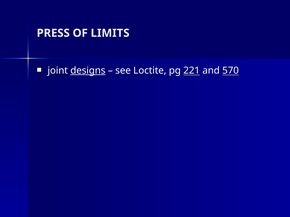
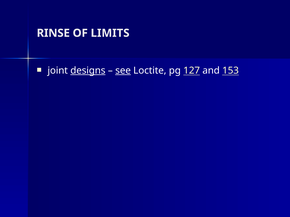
PRESS: PRESS -> RINSE
see underline: none -> present
221: 221 -> 127
570: 570 -> 153
